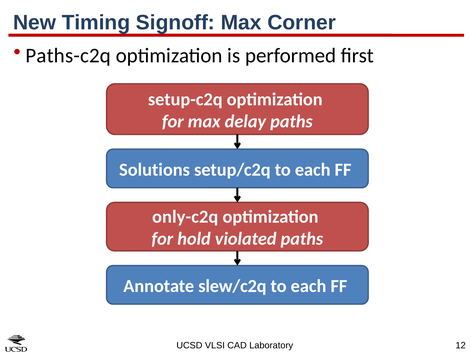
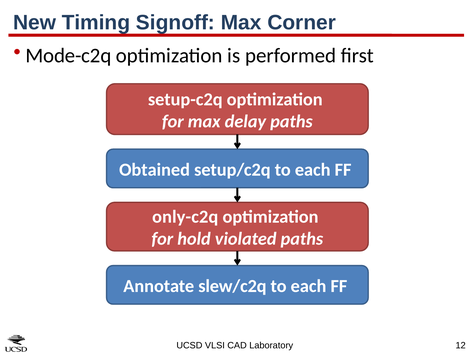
Paths-c2q: Paths-c2q -> Mode-c2q
Solutions: Solutions -> Obtained
